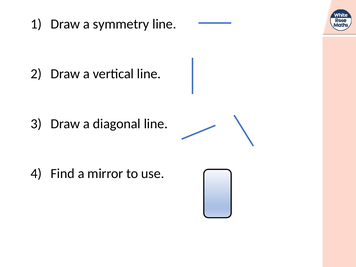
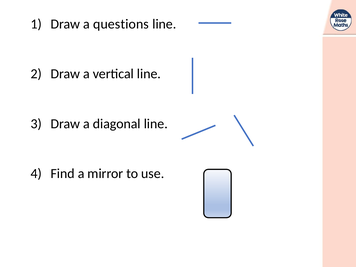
symmetry: symmetry -> questions
